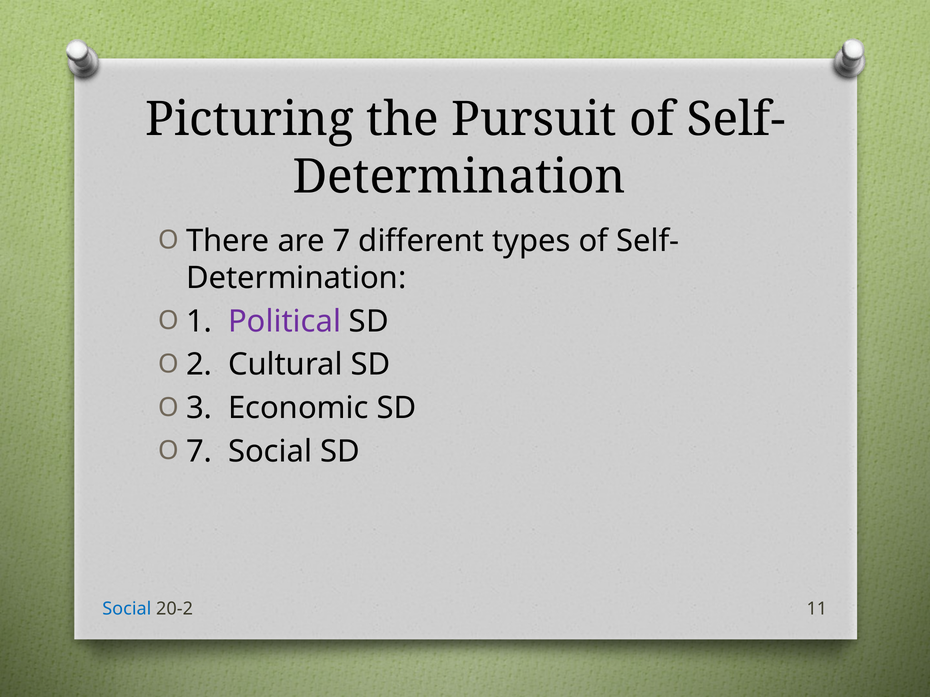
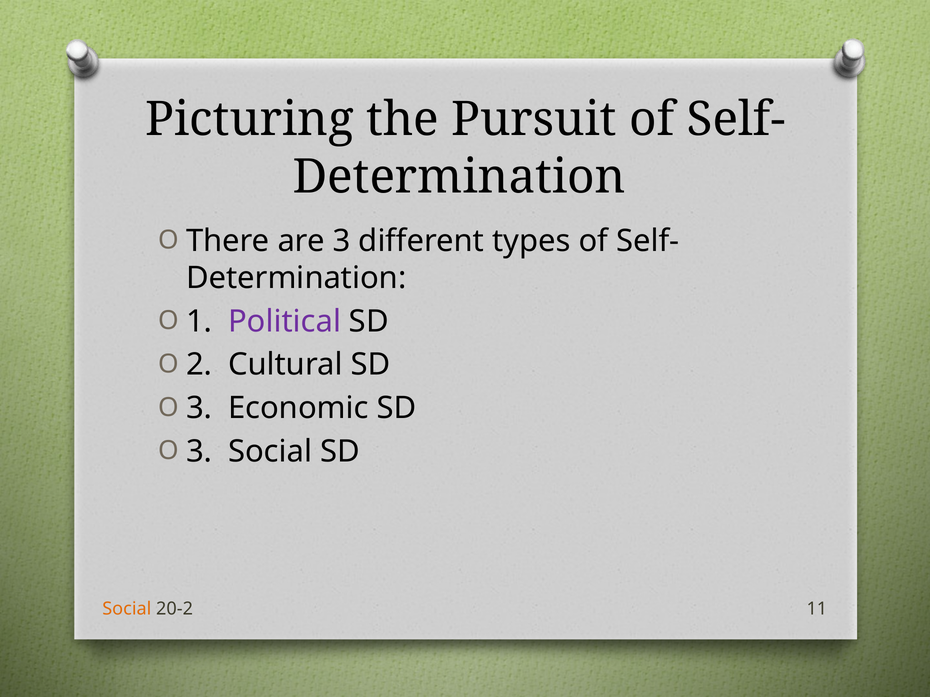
are 7: 7 -> 3
7 at (199, 452): 7 -> 3
Social at (127, 609) colour: blue -> orange
